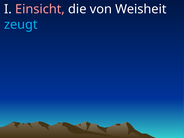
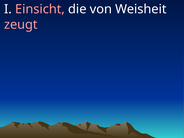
zeugt colour: light blue -> pink
